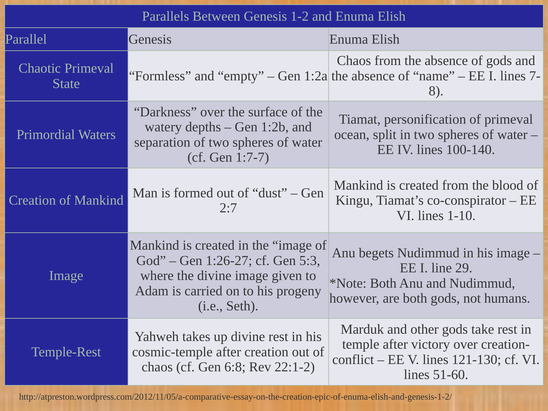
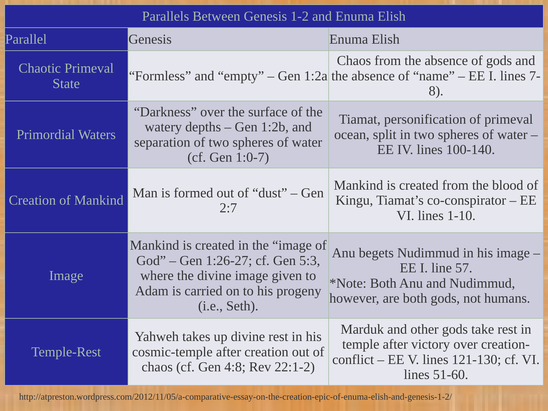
1:7-7: 1:7-7 -> 1:0-7
29: 29 -> 57
6:8: 6:8 -> 4:8
